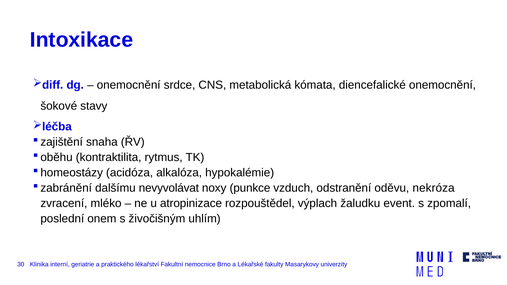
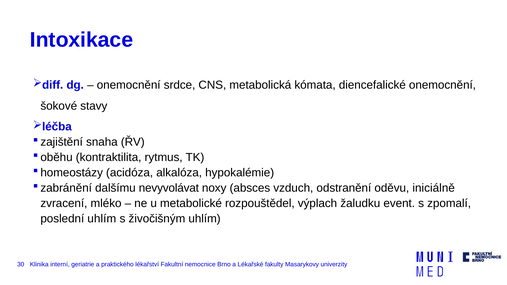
punkce: punkce -> absces
nekróza: nekróza -> iniciálně
atropinizace: atropinizace -> metabolické
poslední onem: onem -> uhlím
